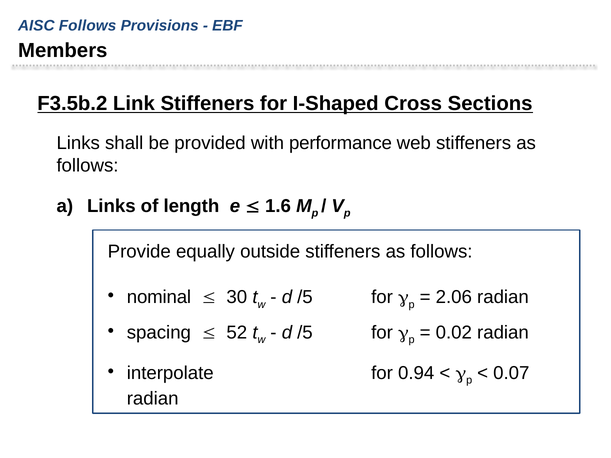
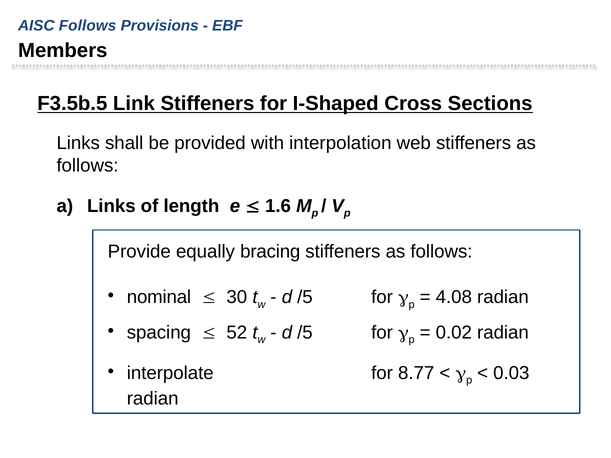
F3.5b.2: F3.5b.2 -> F3.5b.5
performance: performance -> interpolation
outside: outside -> bracing
2.06: 2.06 -> 4.08
0.94: 0.94 -> 8.77
0.07: 0.07 -> 0.03
